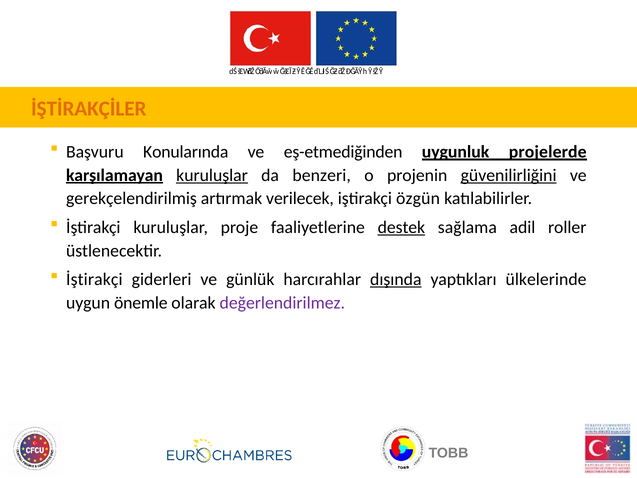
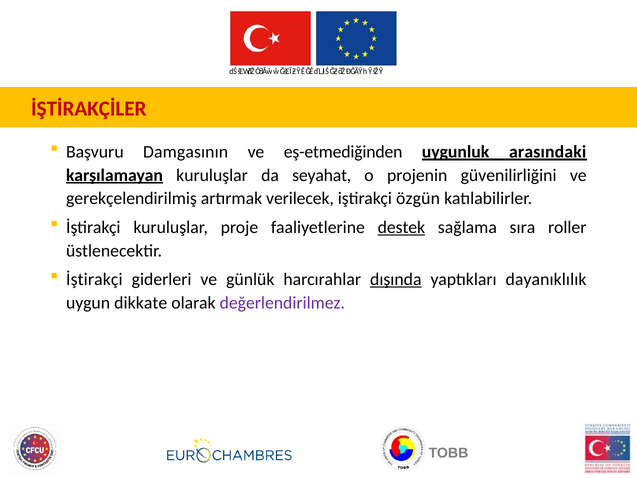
İŞTİRAKÇİLER colour: orange -> red
Konularında: Konularında -> Damgasının
projelerde: projelerde -> arasındaki
kuruluşlar at (212, 175) underline: present -> none
benzeri: benzeri -> seyahat
güvenilirliğini underline: present -> none
adil: adil -> sıra
ülkelerinde: ülkelerinde -> dayanıklılık
önemle: önemle -> dikkate
